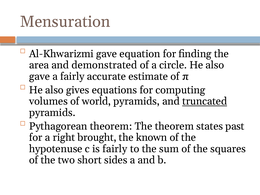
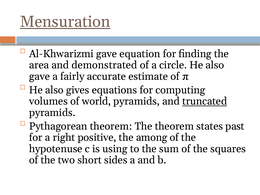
Mensuration underline: none -> present
brought: brought -> positive
known: known -> among
is fairly: fairly -> using
